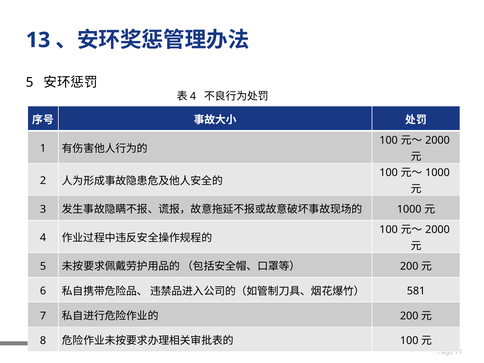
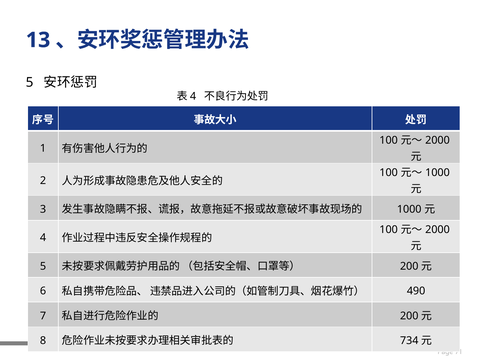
581: 581 -> 490
100 at (409, 341): 100 -> 734
